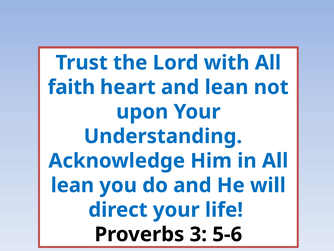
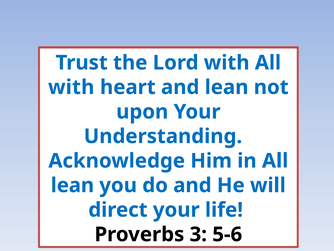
faith at (71, 87): faith -> with
